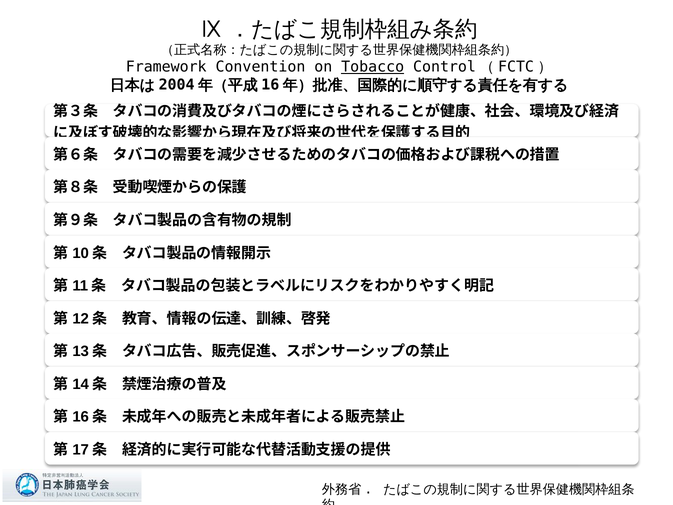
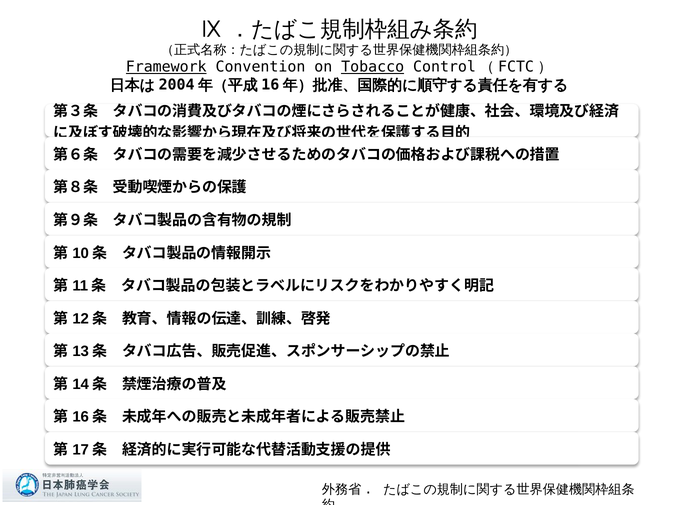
Framework underline: none -> present
